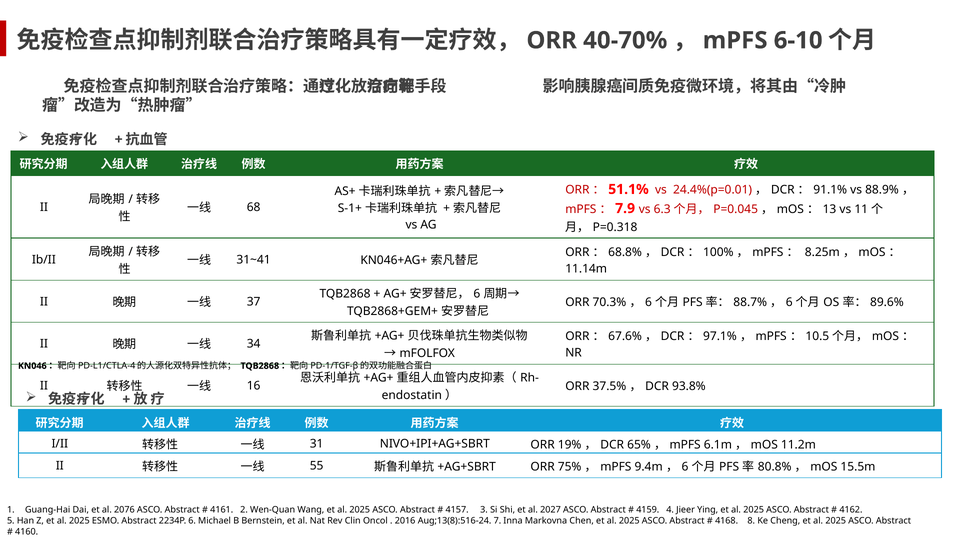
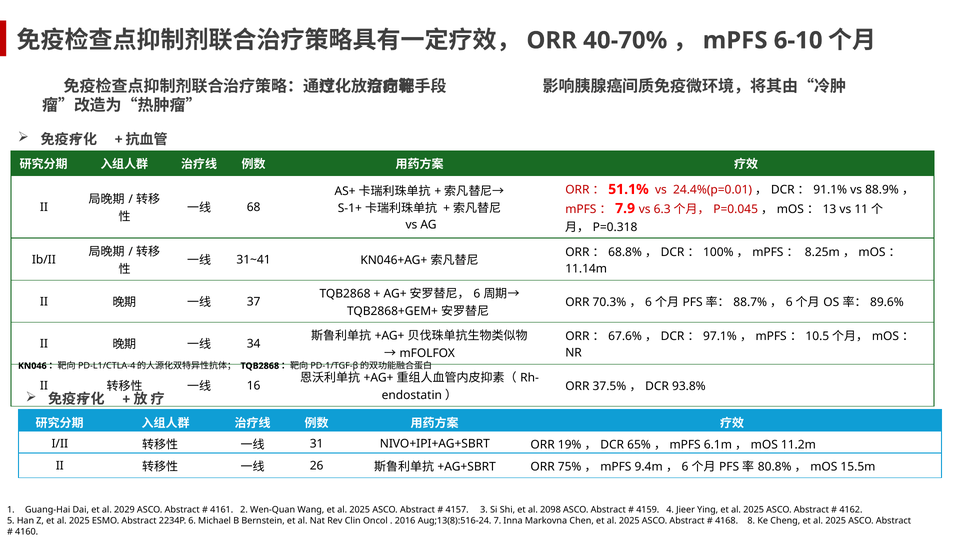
55: 55 -> 26
2076: 2076 -> 2029
2027: 2027 -> 2098
